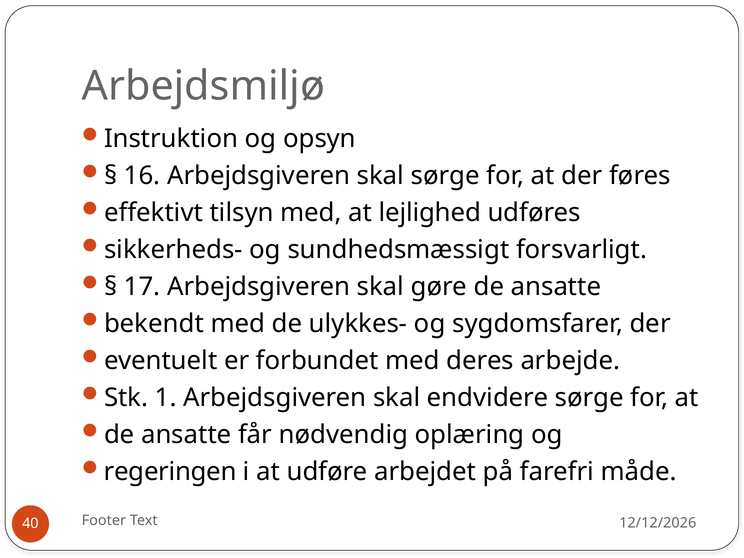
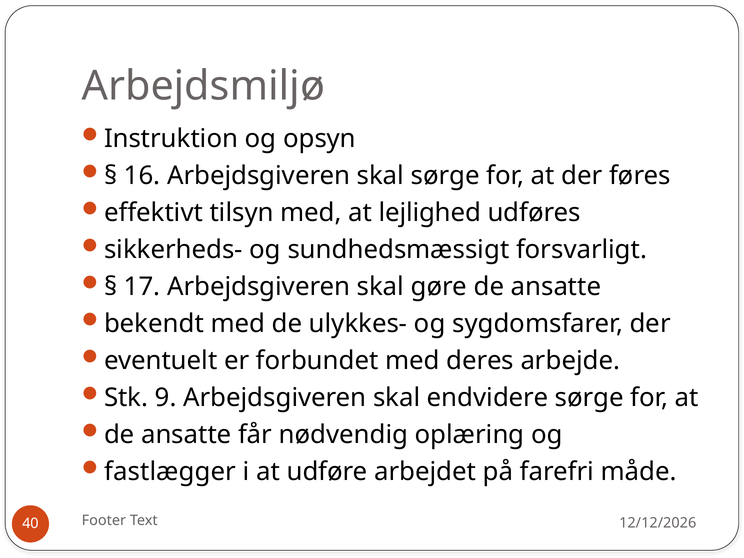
1: 1 -> 9
regeringen: regeringen -> fastlægger
